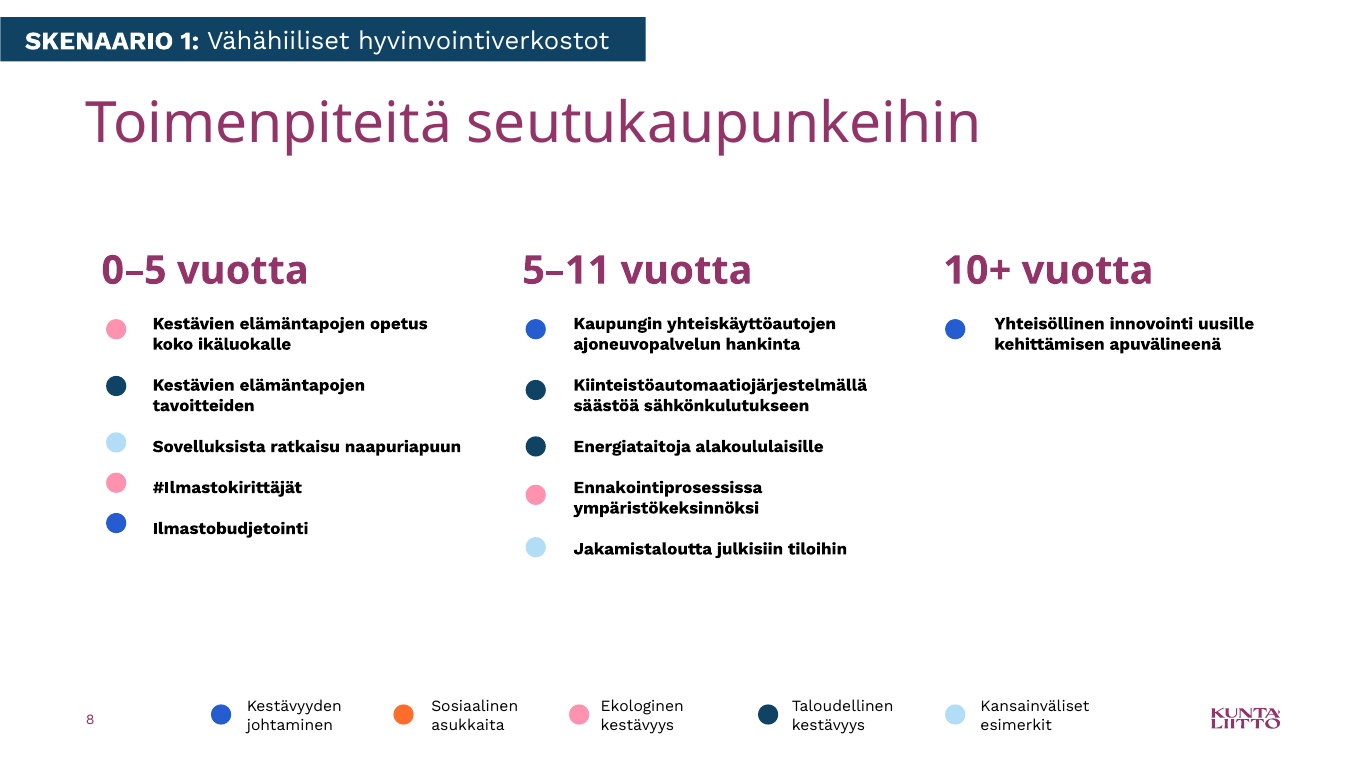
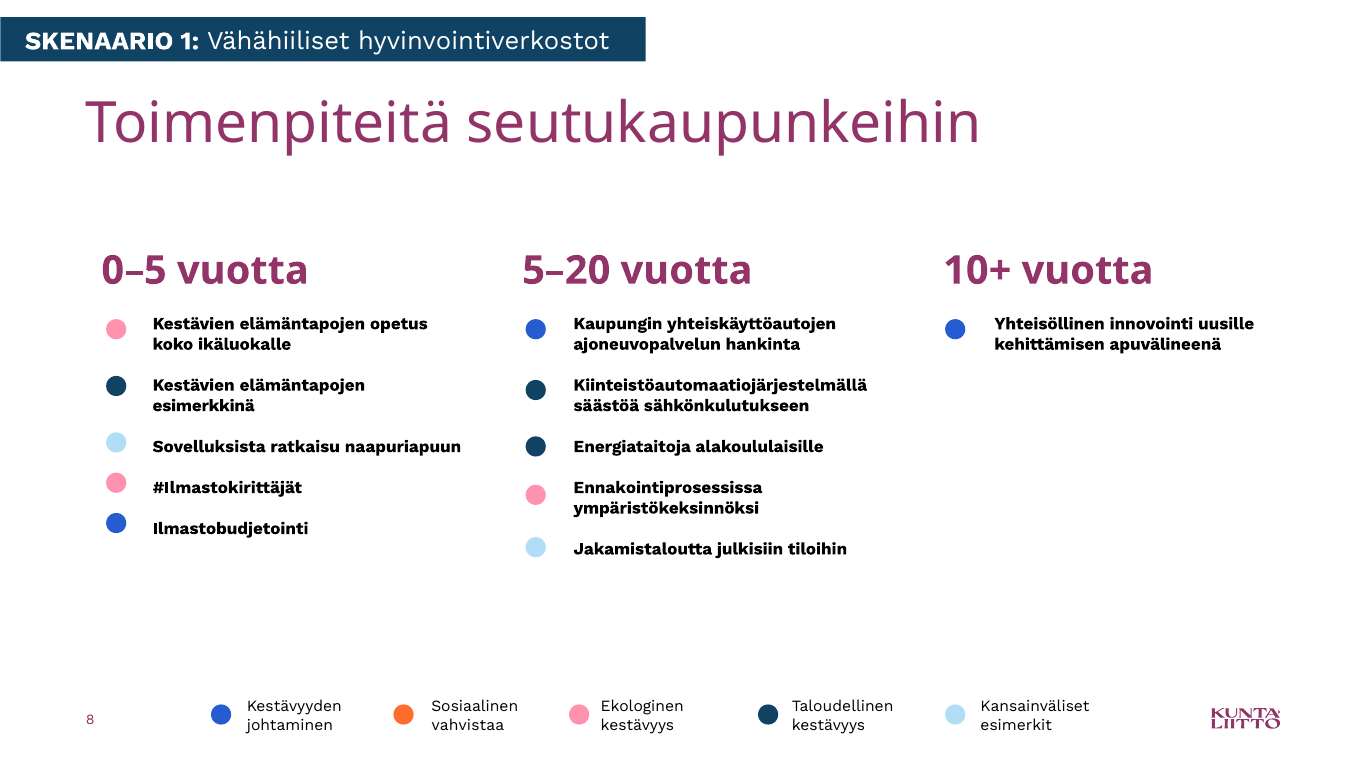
5–11: 5–11 -> 5–20
tavoitteiden: tavoitteiden -> esimerkkinä
asukkaita: asukkaita -> vahvistaa
